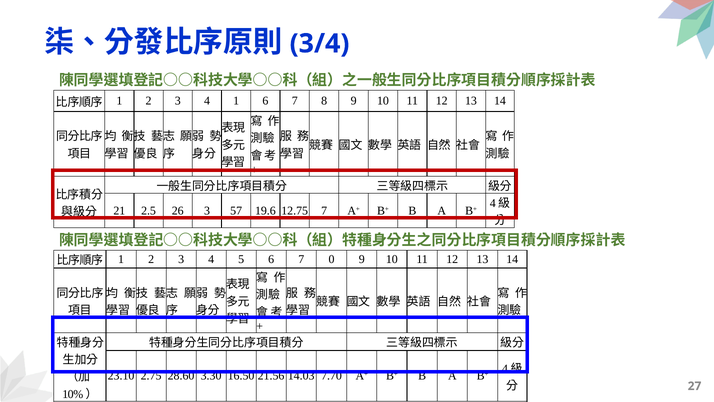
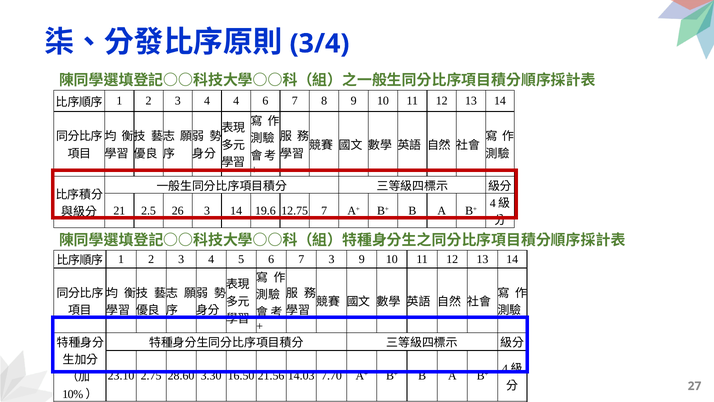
4 1: 1 -> 4
3 57: 57 -> 14
7 0: 0 -> 3
